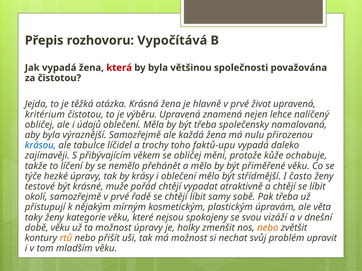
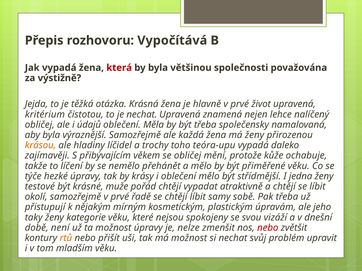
za čistotou: čistotou -> výstižně
je výběru: výběru -> nechat
má nulu: nulu -> ženy
krásou colour: blue -> orange
tabulce: tabulce -> hladiny
faktů-upu: faktů-upu -> teóra-upu
často: často -> jedna
věta: věta -> jeho
době věku: věku -> není
holky: holky -> nelze
nebo at (268, 228) colour: orange -> red
